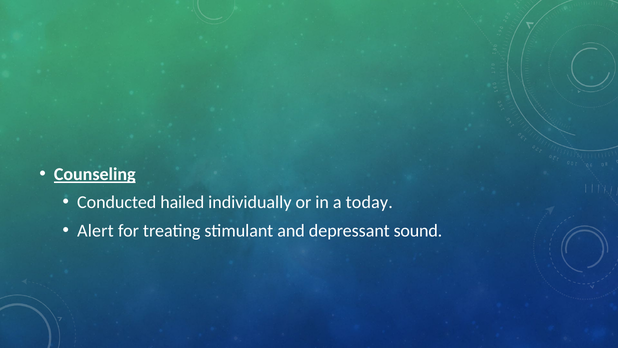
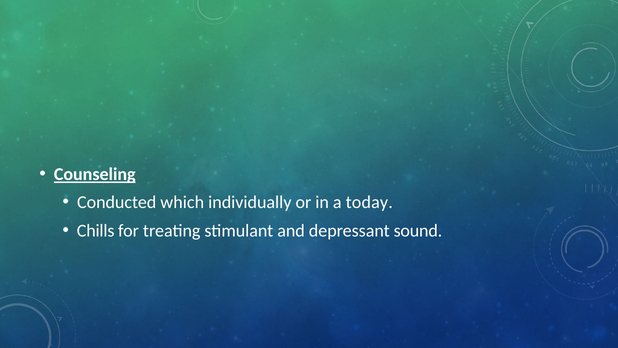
hailed: hailed -> which
Alert: Alert -> Chills
